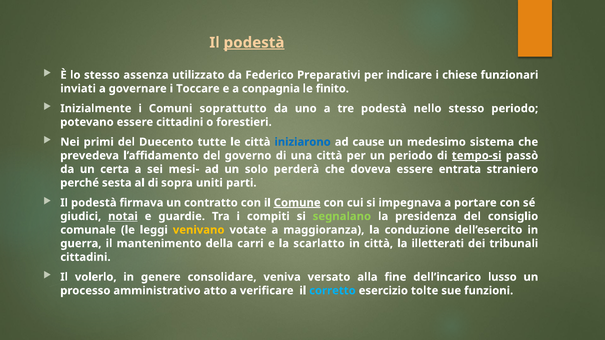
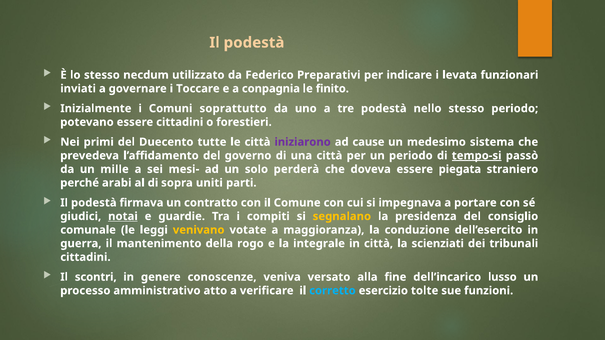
podestà at (254, 43) underline: present -> none
assenza: assenza -> necdum
chiese: chiese -> levata
iniziarono colour: blue -> purple
certa: certa -> mille
entrata: entrata -> piegata
sesta: sesta -> arabi
Comune underline: present -> none
segnalano colour: light green -> yellow
carri: carri -> rogo
scarlatto: scarlatto -> integrale
illetterati: illetterati -> scienziati
volerlo: volerlo -> scontri
consolidare: consolidare -> conoscenze
